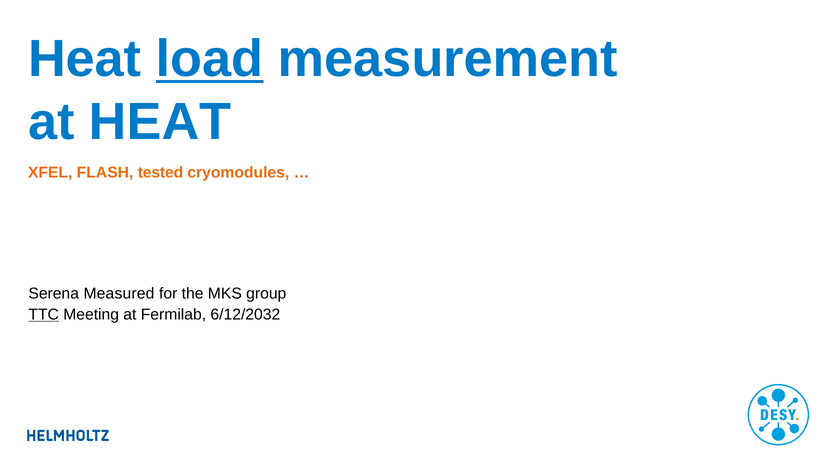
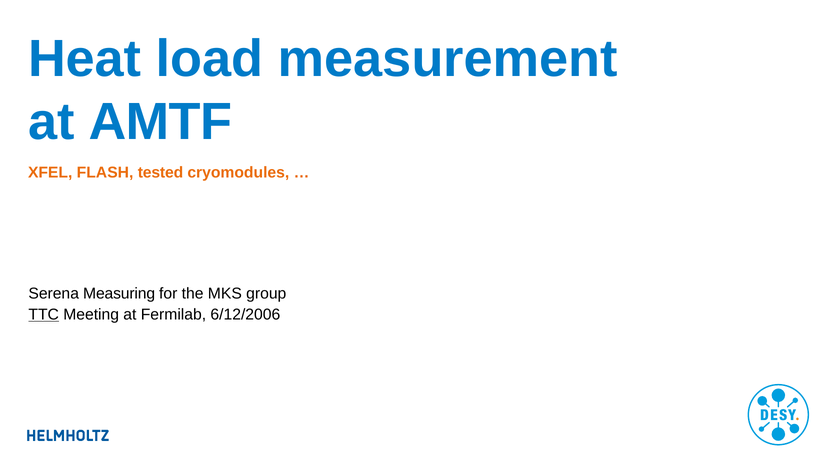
load underline: present -> none
at HEAT: HEAT -> AMTF
Measured: Measured -> Measuring
6/12/2032: 6/12/2032 -> 6/12/2006
